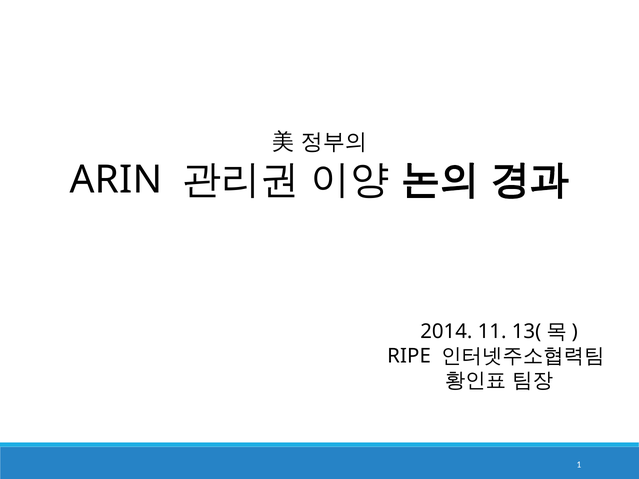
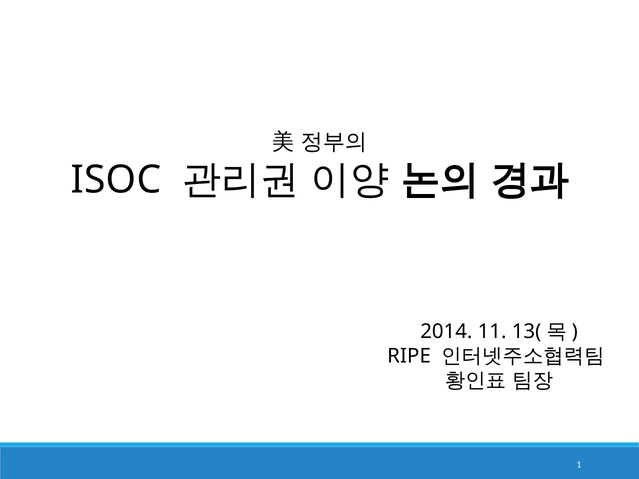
ARIN: ARIN -> ISOC
